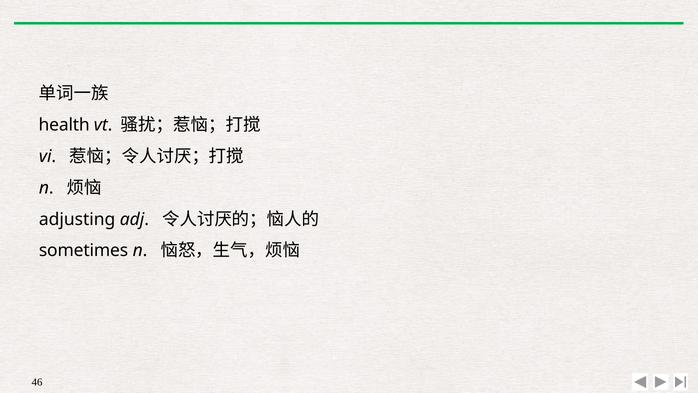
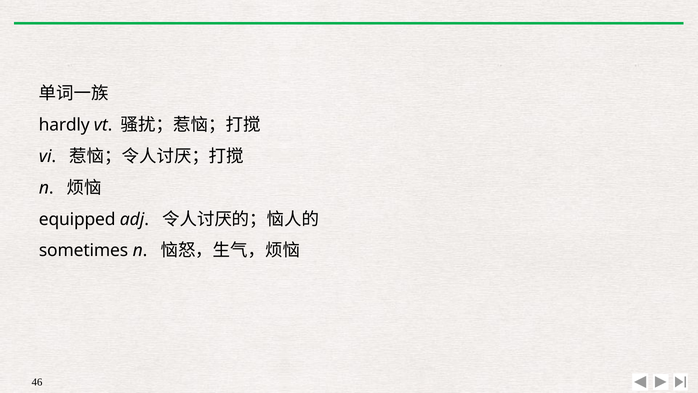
health: health -> hardly
adjusting: adjusting -> equipped
